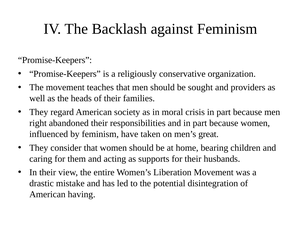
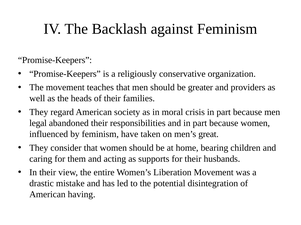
sought: sought -> greater
right: right -> legal
